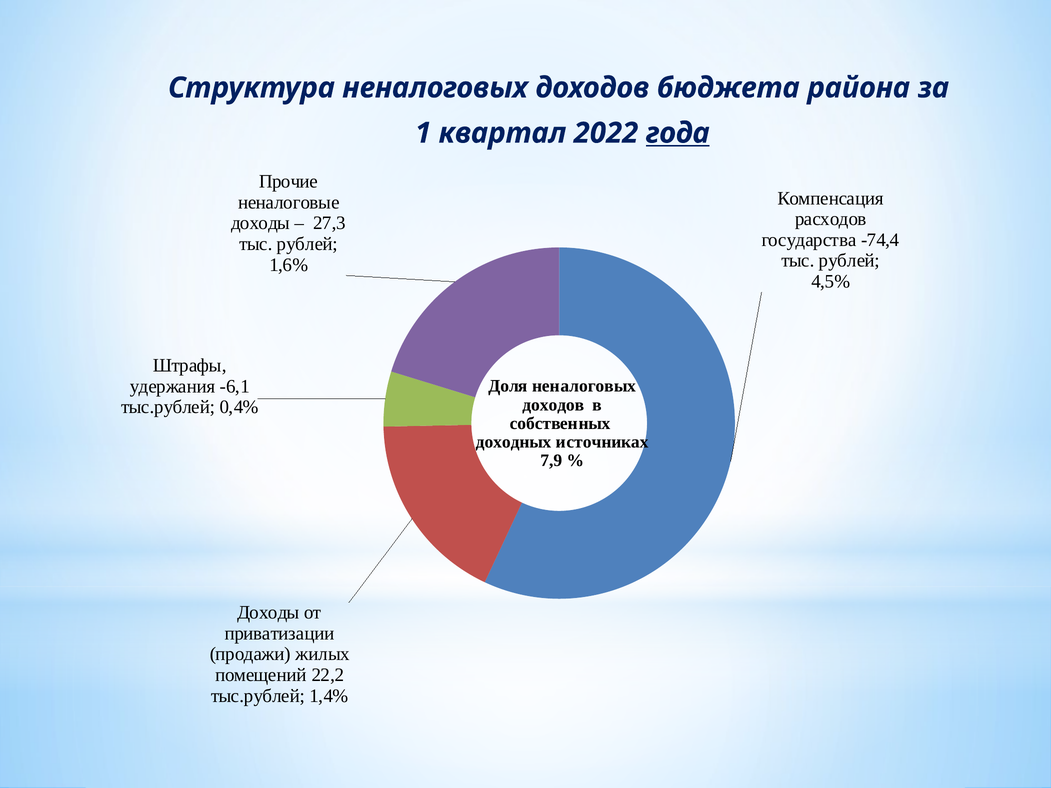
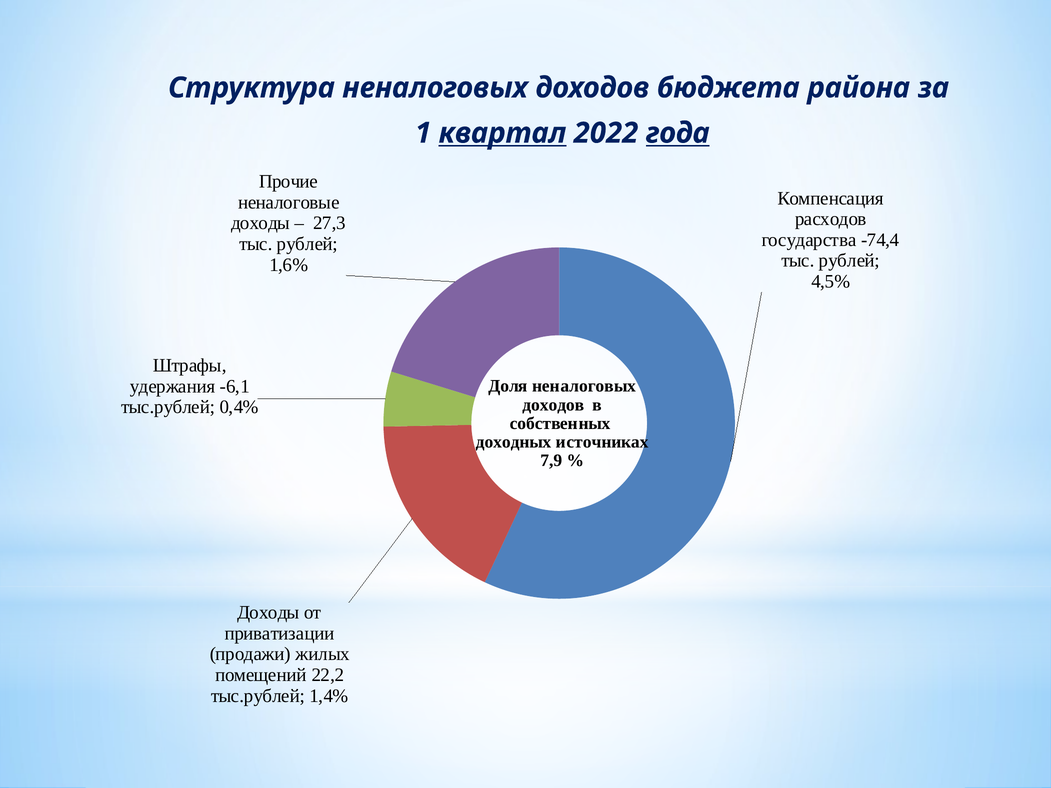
квартал underline: none -> present
